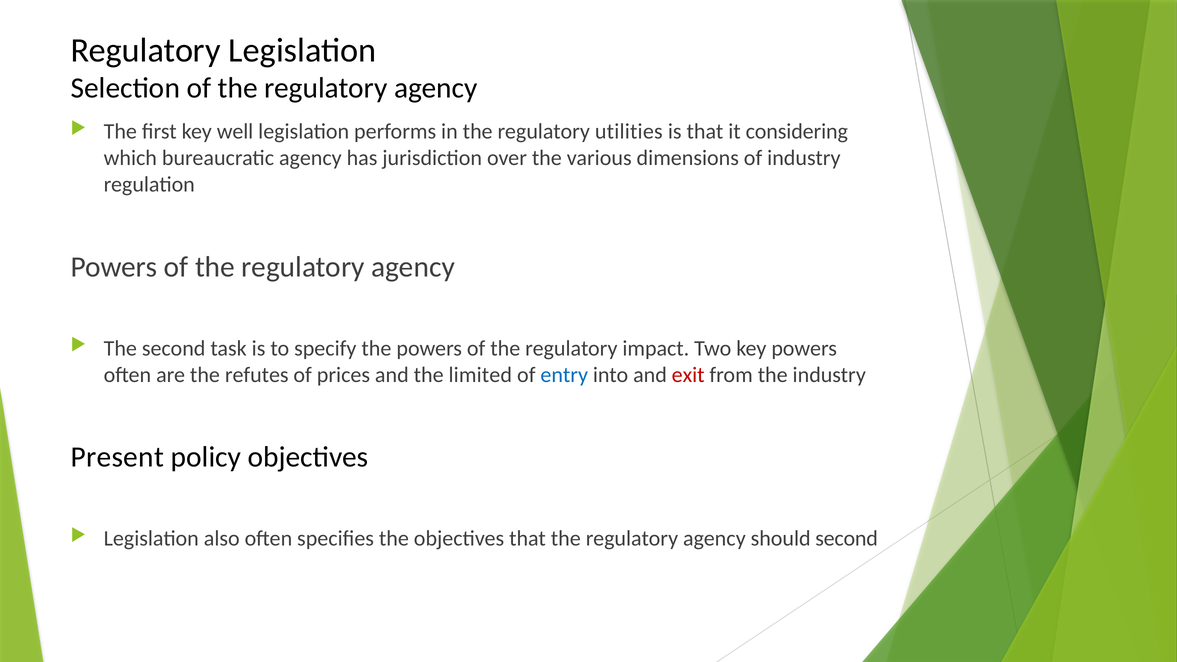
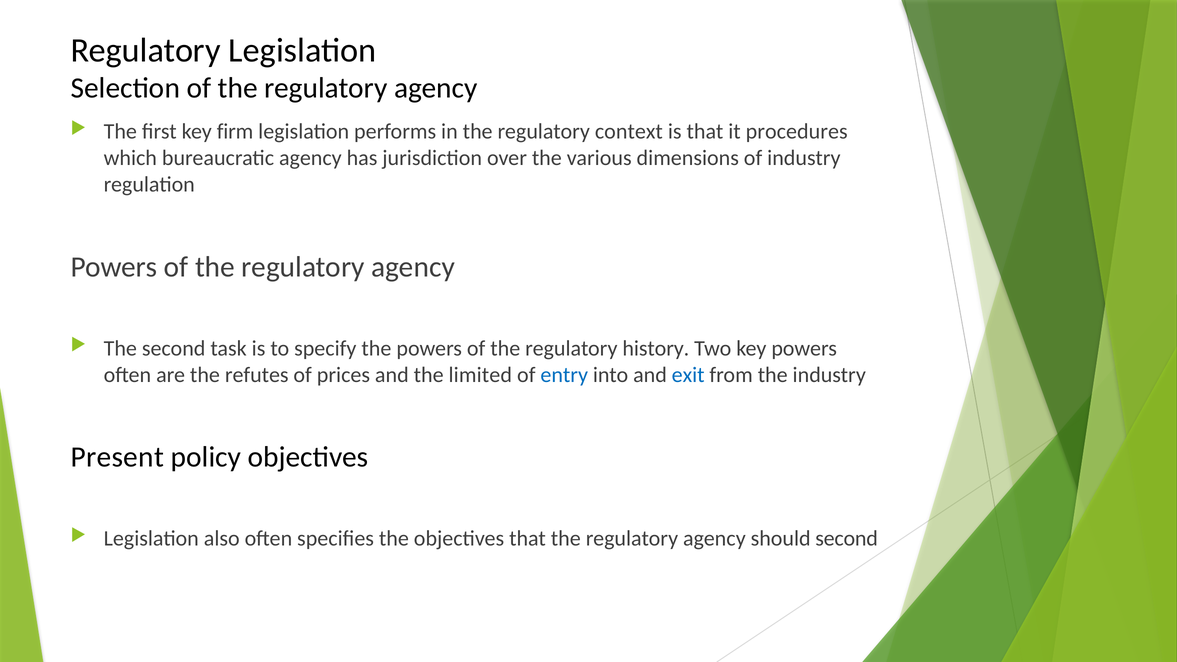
well: well -> firm
utilities: utilities -> context
considering: considering -> procedures
impact: impact -> history
exit colour: red -> blue
